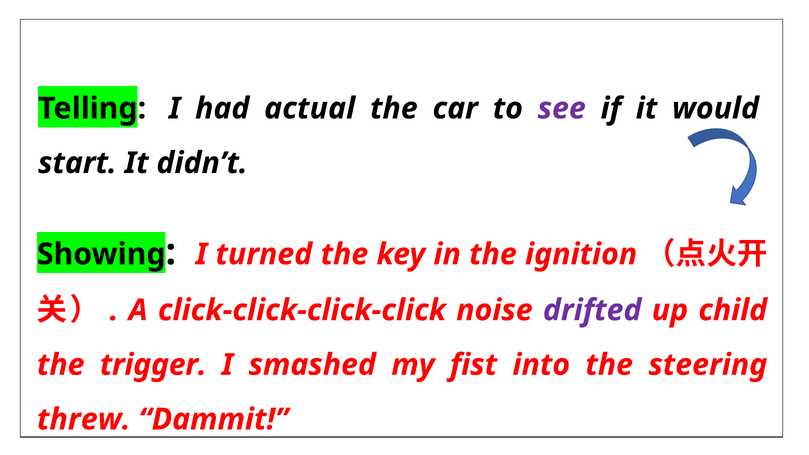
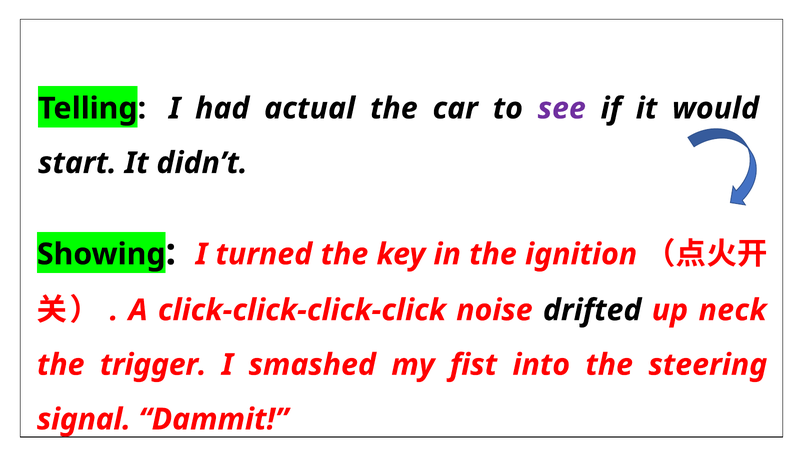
drifted colour: purple -> black
child: child -> neck
threw: threw -> signal
